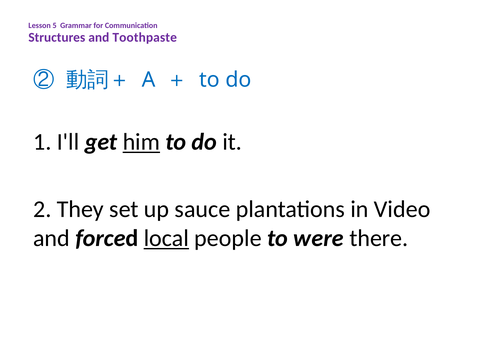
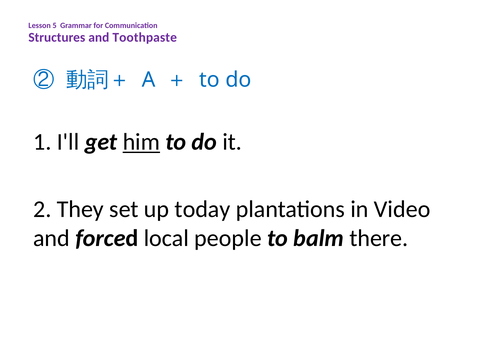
sauce: sauce -> today
local underline: present -> none
were: were -> balm
